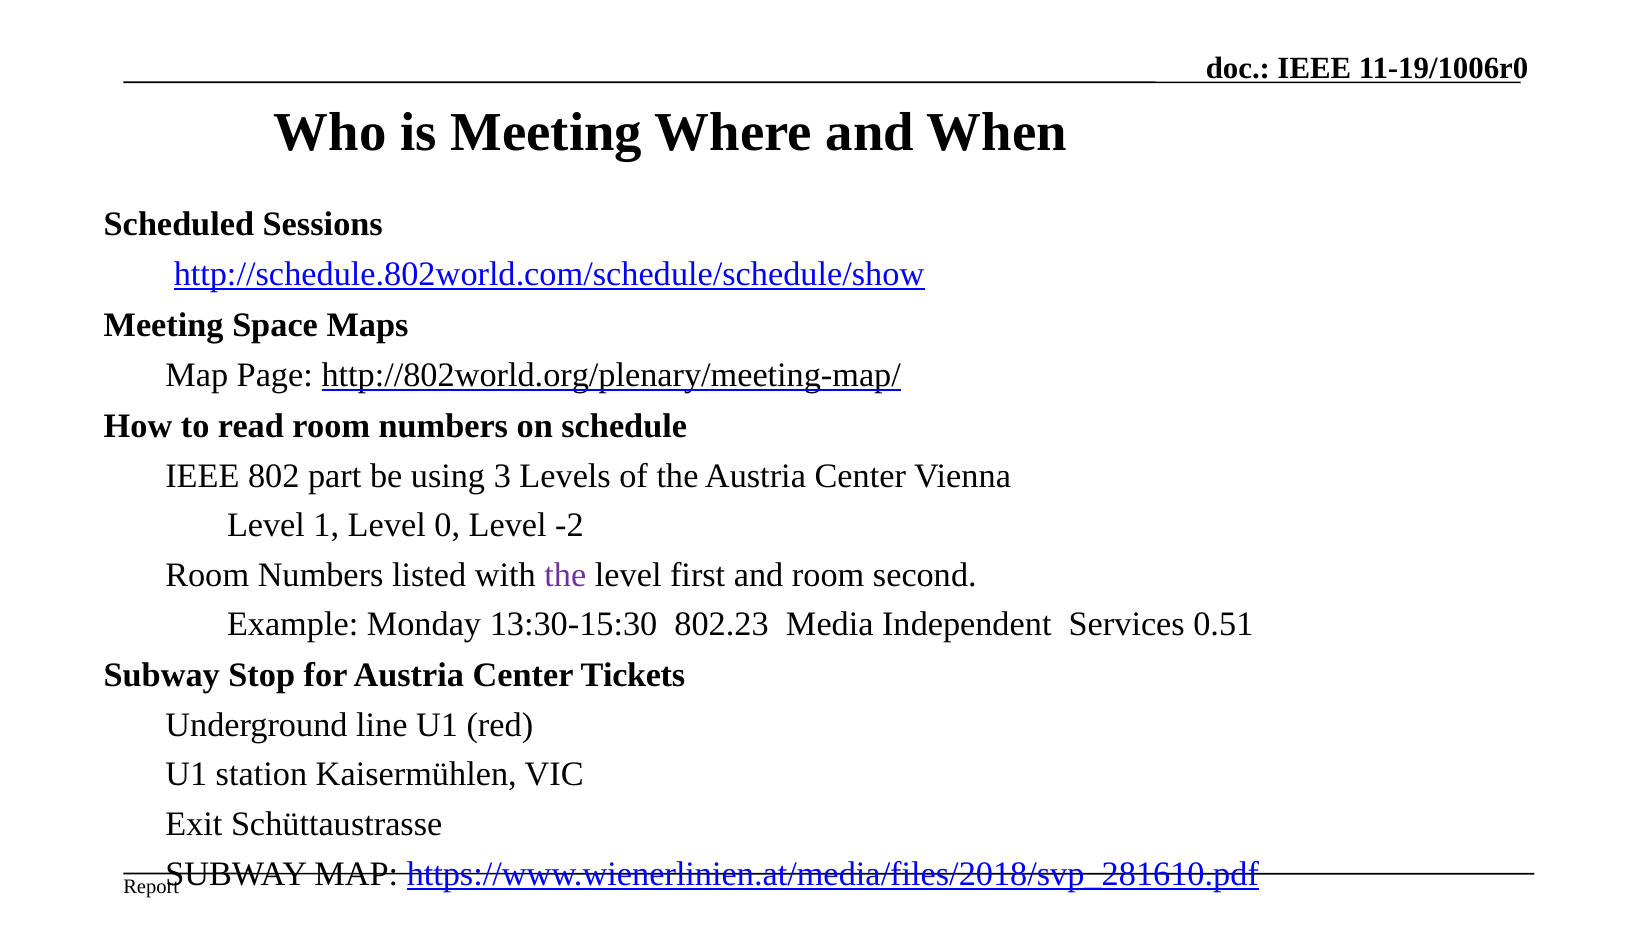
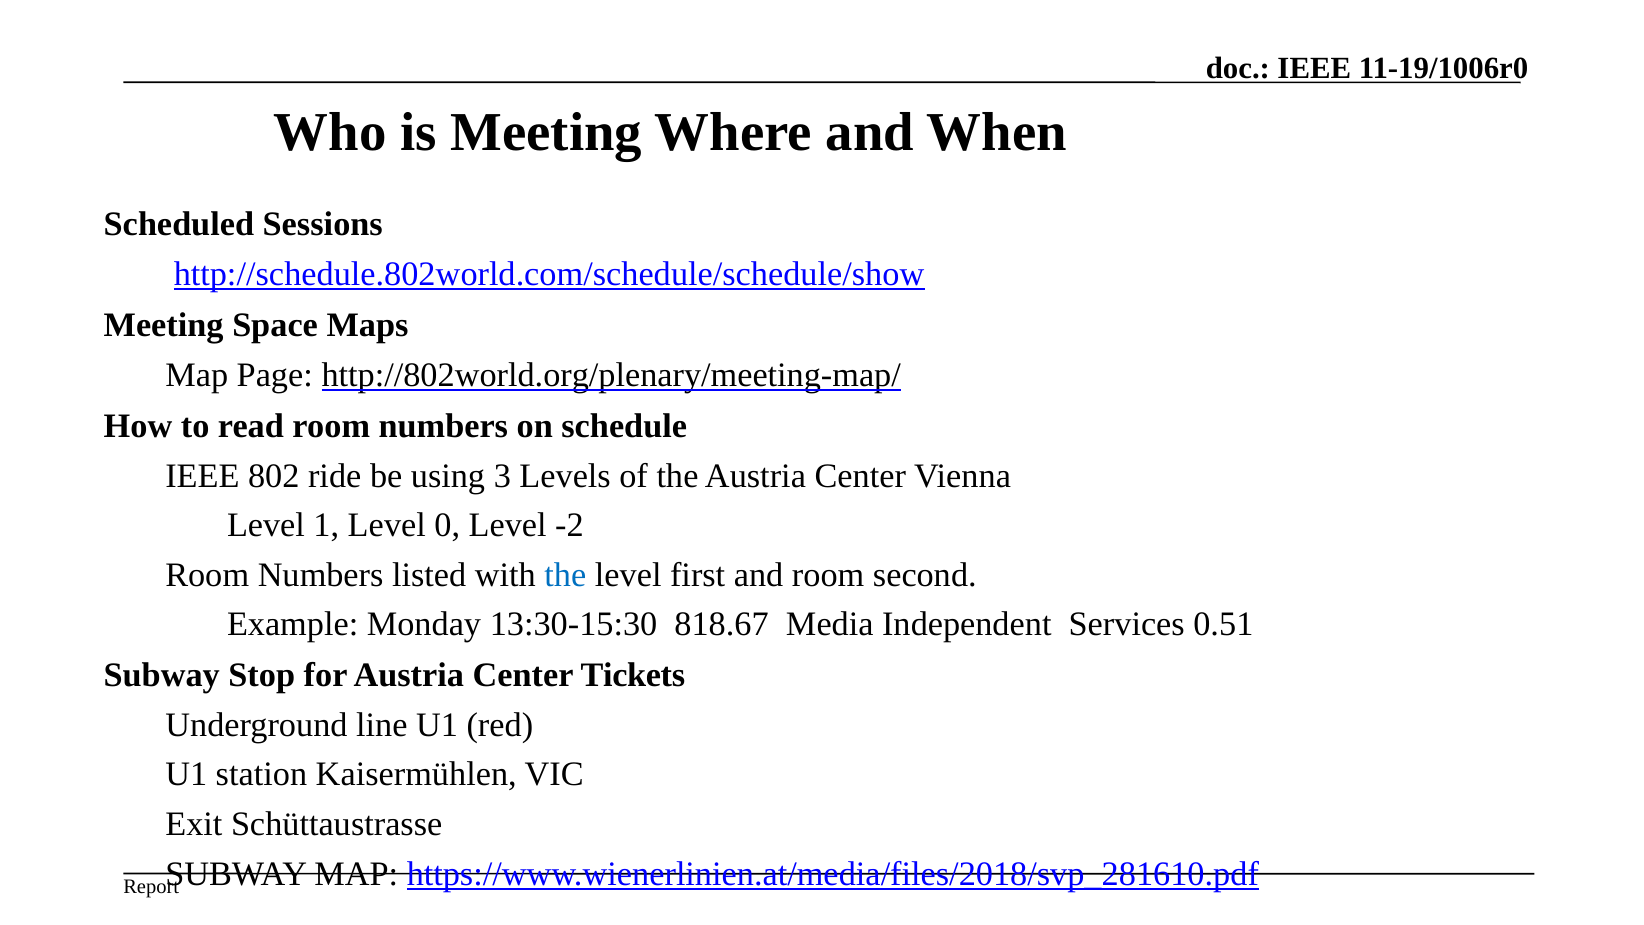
part: part -> ride
the at (565, 575) colour: purple -> blue
802.23: 802.23 -> 818.67
